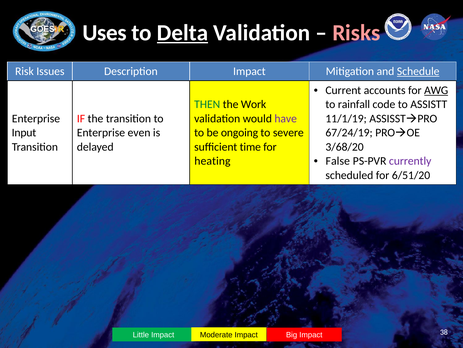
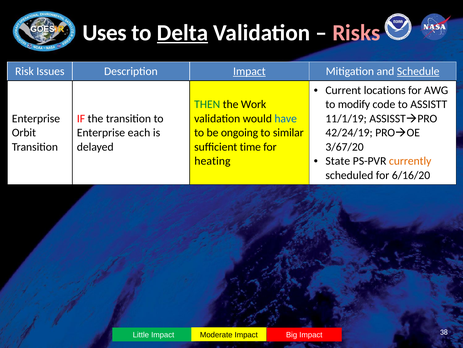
Impact at (249, 71) underline: none -> present
accounts: accounts -> locations
AWG underline: present -> none
rainfall: rainfall -> modify
have colour: purple -> blue
Input: Input -> Orbit
even: even -> each
severe: severe -> similar
67/24/19: 67/24/19 -> 42/24/19
3/68/20: 3/68/20 -> 3/67/20
False: False -> State
currently colour: purple -> orange
6/51/20: 6/51/20 -> 6/16/20
